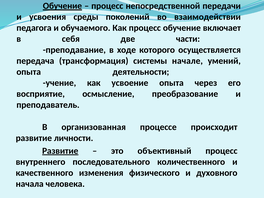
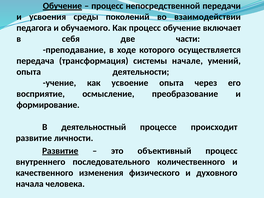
преподаватель: преподаватель -> формирование
организованная: организованная -> деятельностный
